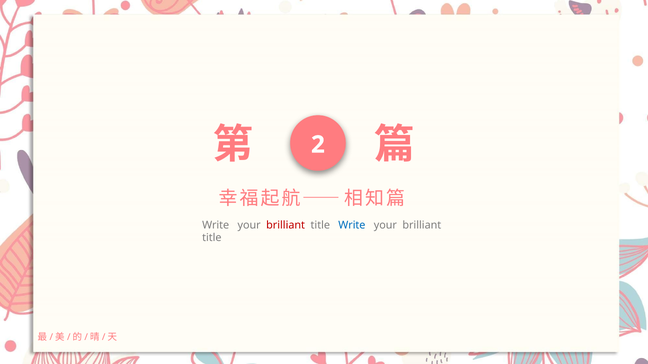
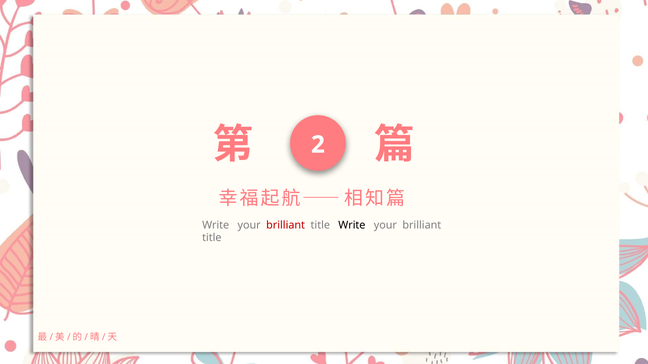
Write at (352, 225) colour: blue -> black
